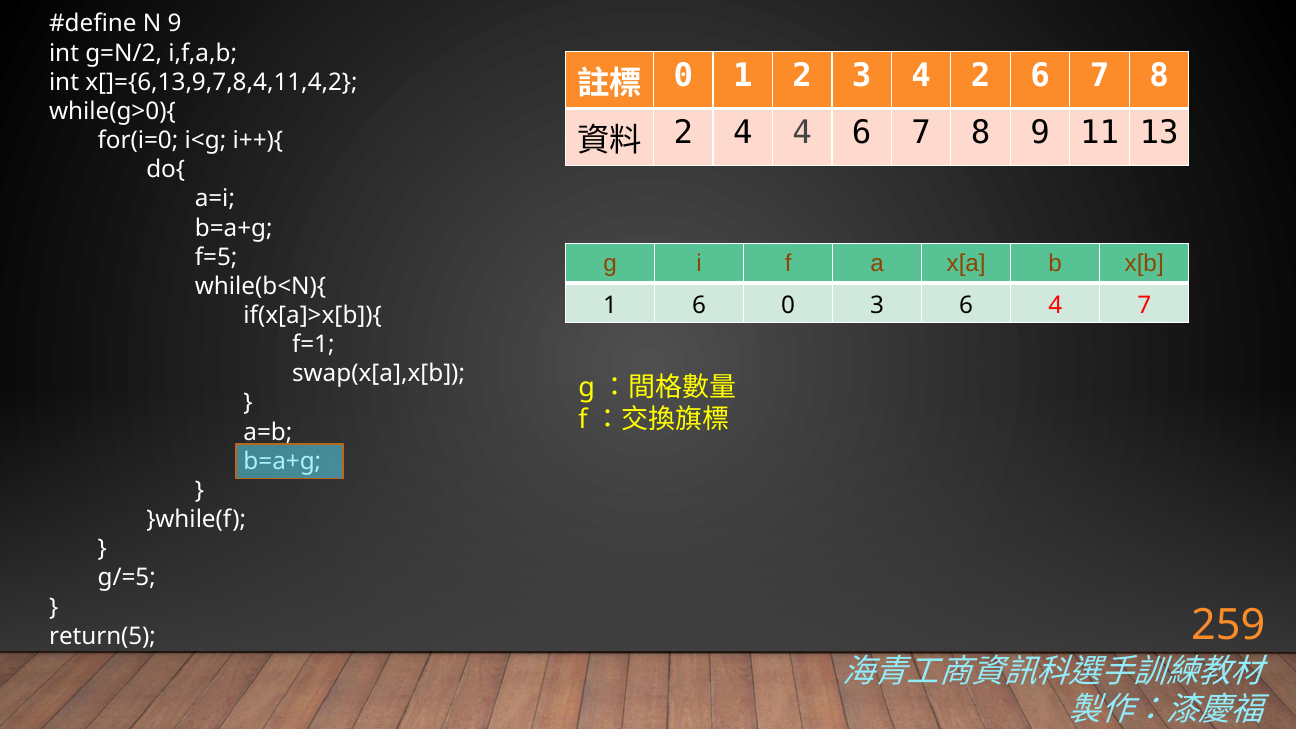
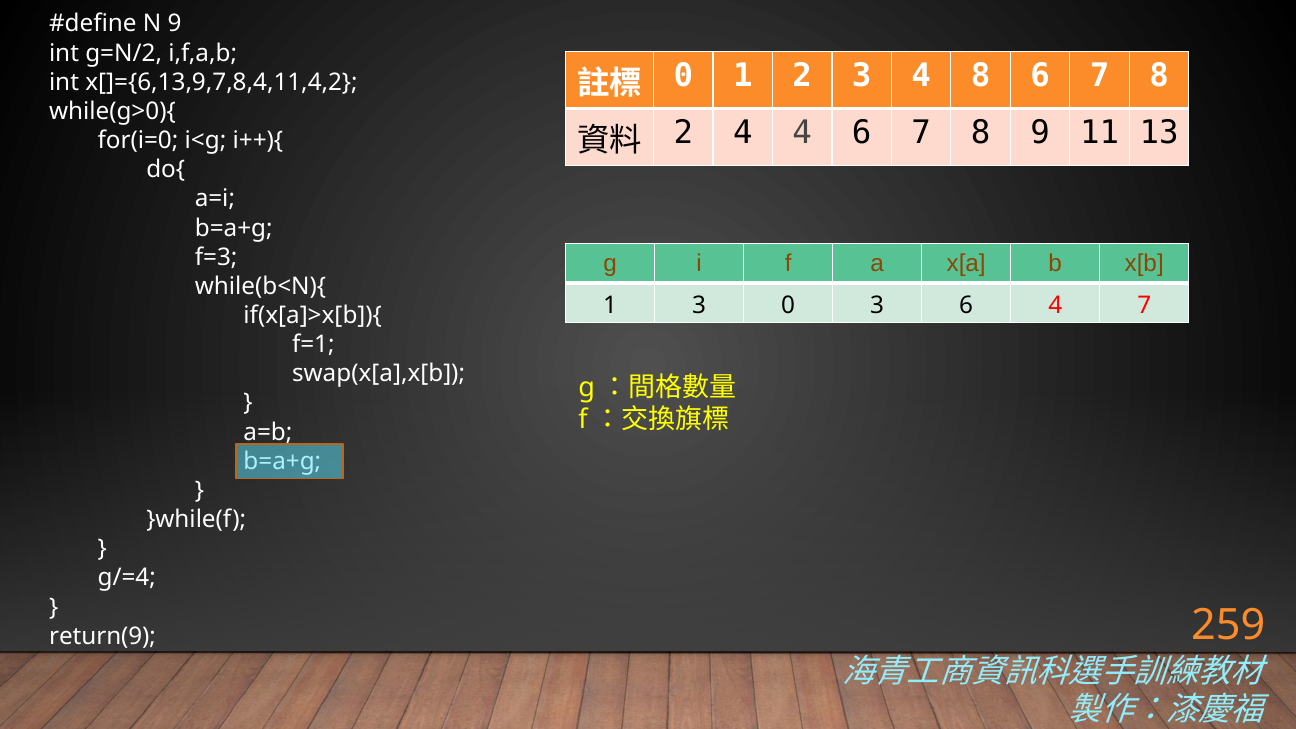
4 2: 2 -> 8
f=5: f=5 -> f=3
1 6: 6 -> 3
g/=5: g/=5 -> g/=4
return(5: return(5 -> return(9
